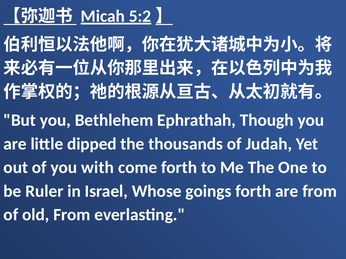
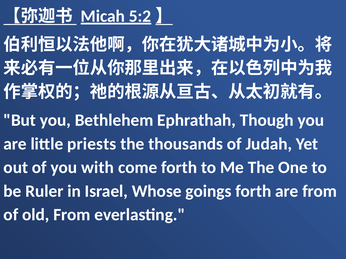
dipped: dipped -> priests
